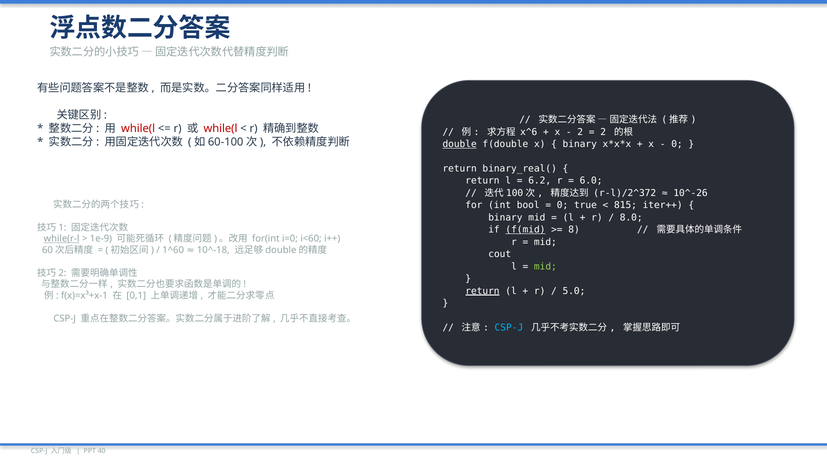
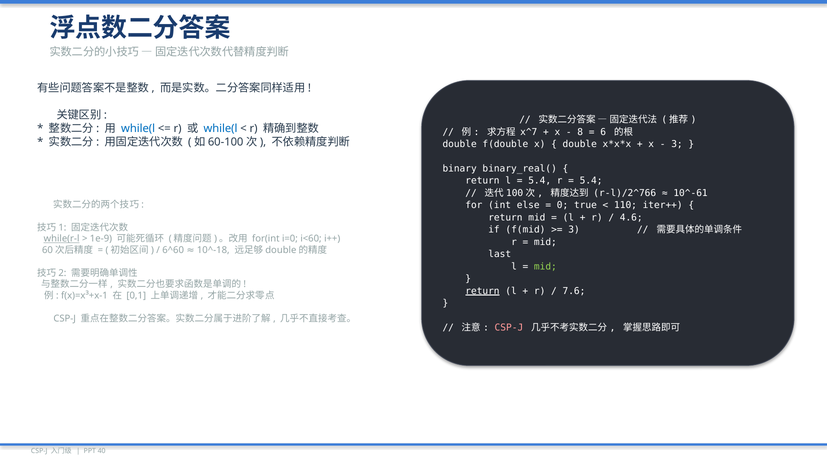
while(l at (138, 129) colour: red -> blue
while(l at (220, 129) colour: red -> blue
x^6: x^6 -> x^7
2 at (580, 132): 2 -> 8
2 at (603, 132): 2 -> 6
double at (460, 144) underline: present -> none
binary at (580, 144): binary -> double
0 at (677, 144): 0 -> 3
return at (460, 169): return -> binary
6.2 at (540, 181): 6.2 -> 5.4
6.0 at (591, 181): 6.0 -> 5.4
r-l)/2^372: r-l)/2^372 -> r-l)/2^766
10^-26: 10^-26 -> 10^-61
bool: bool -> else
815: 815 -> 110
binary at (505, 218): binary -> return
8.0: 8.0 -> 4.6
f(mid underline: present -> none
8 at (574, 230): 8 -> 3
1^60: 1^60 -> 6^60
cout: cout -> last
5.0: 5.0 -> 7.6
CSP-J at (509, 328) colour: light blue -> pink
